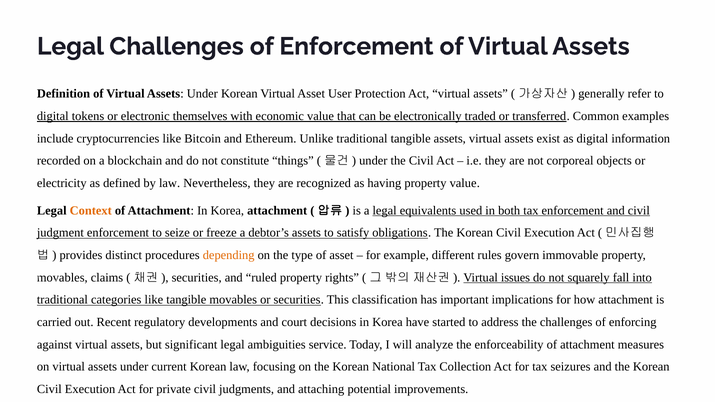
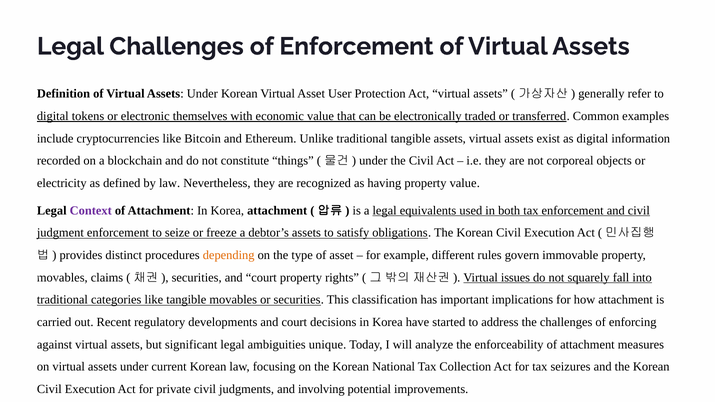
Context colour: orange -> purple
securities and ruled: ruled -> court
service: service -> unique
attaching: attaching -> involving
